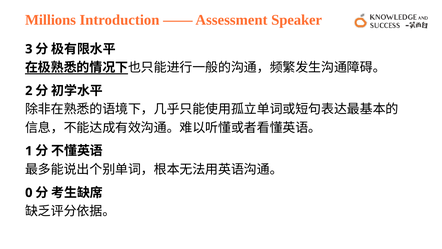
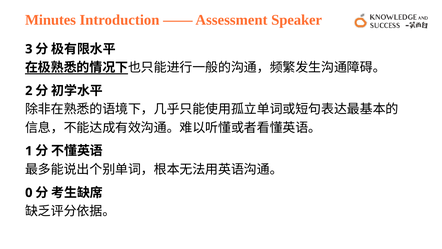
Millions: Millions -> Minutes
